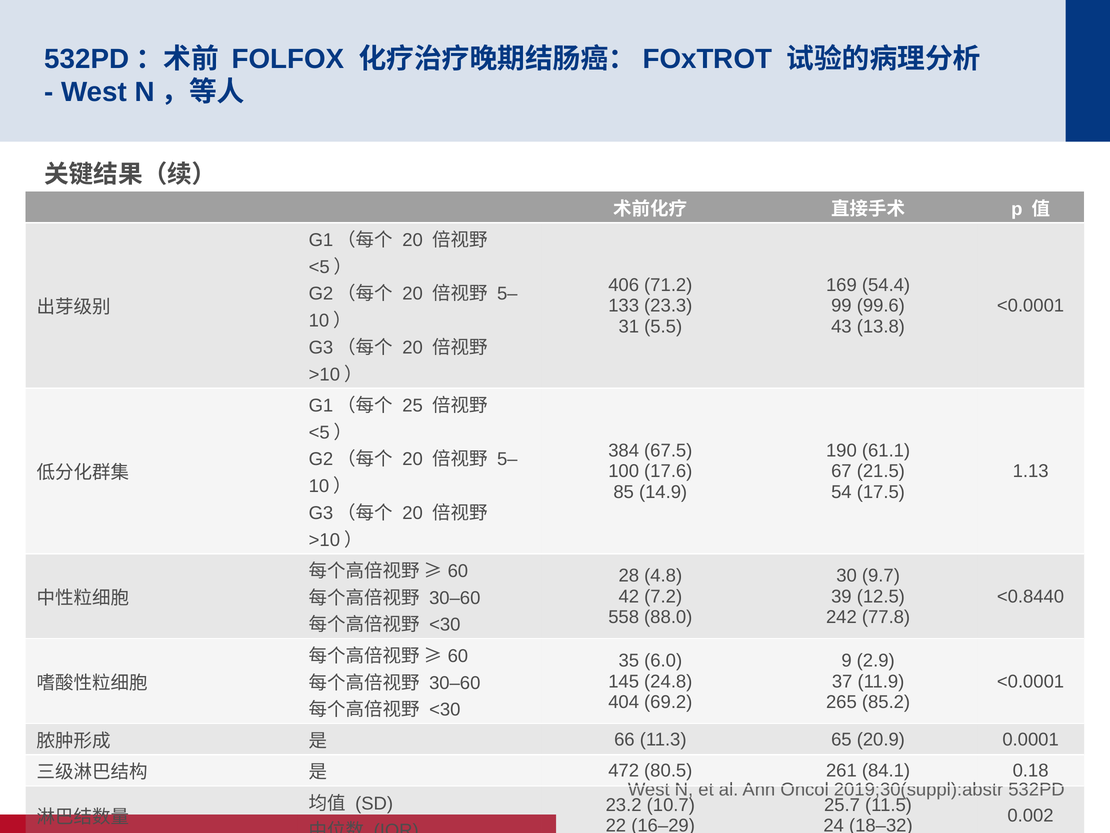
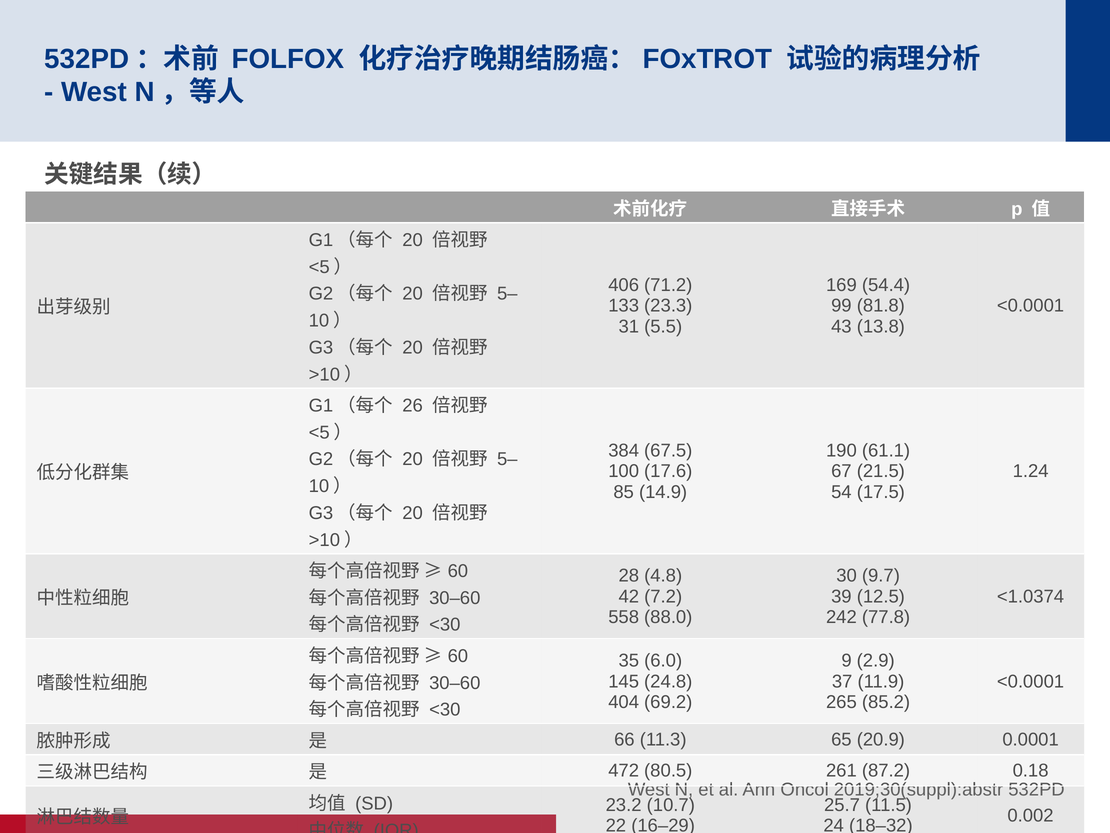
99.6: 99.6 -> 81.8
25: 25 -> 26
1.13: 1.13 -> 1.24
<0.8440: <0.8440 -> <1.0374
84.1: 84.1 -> 87.2
